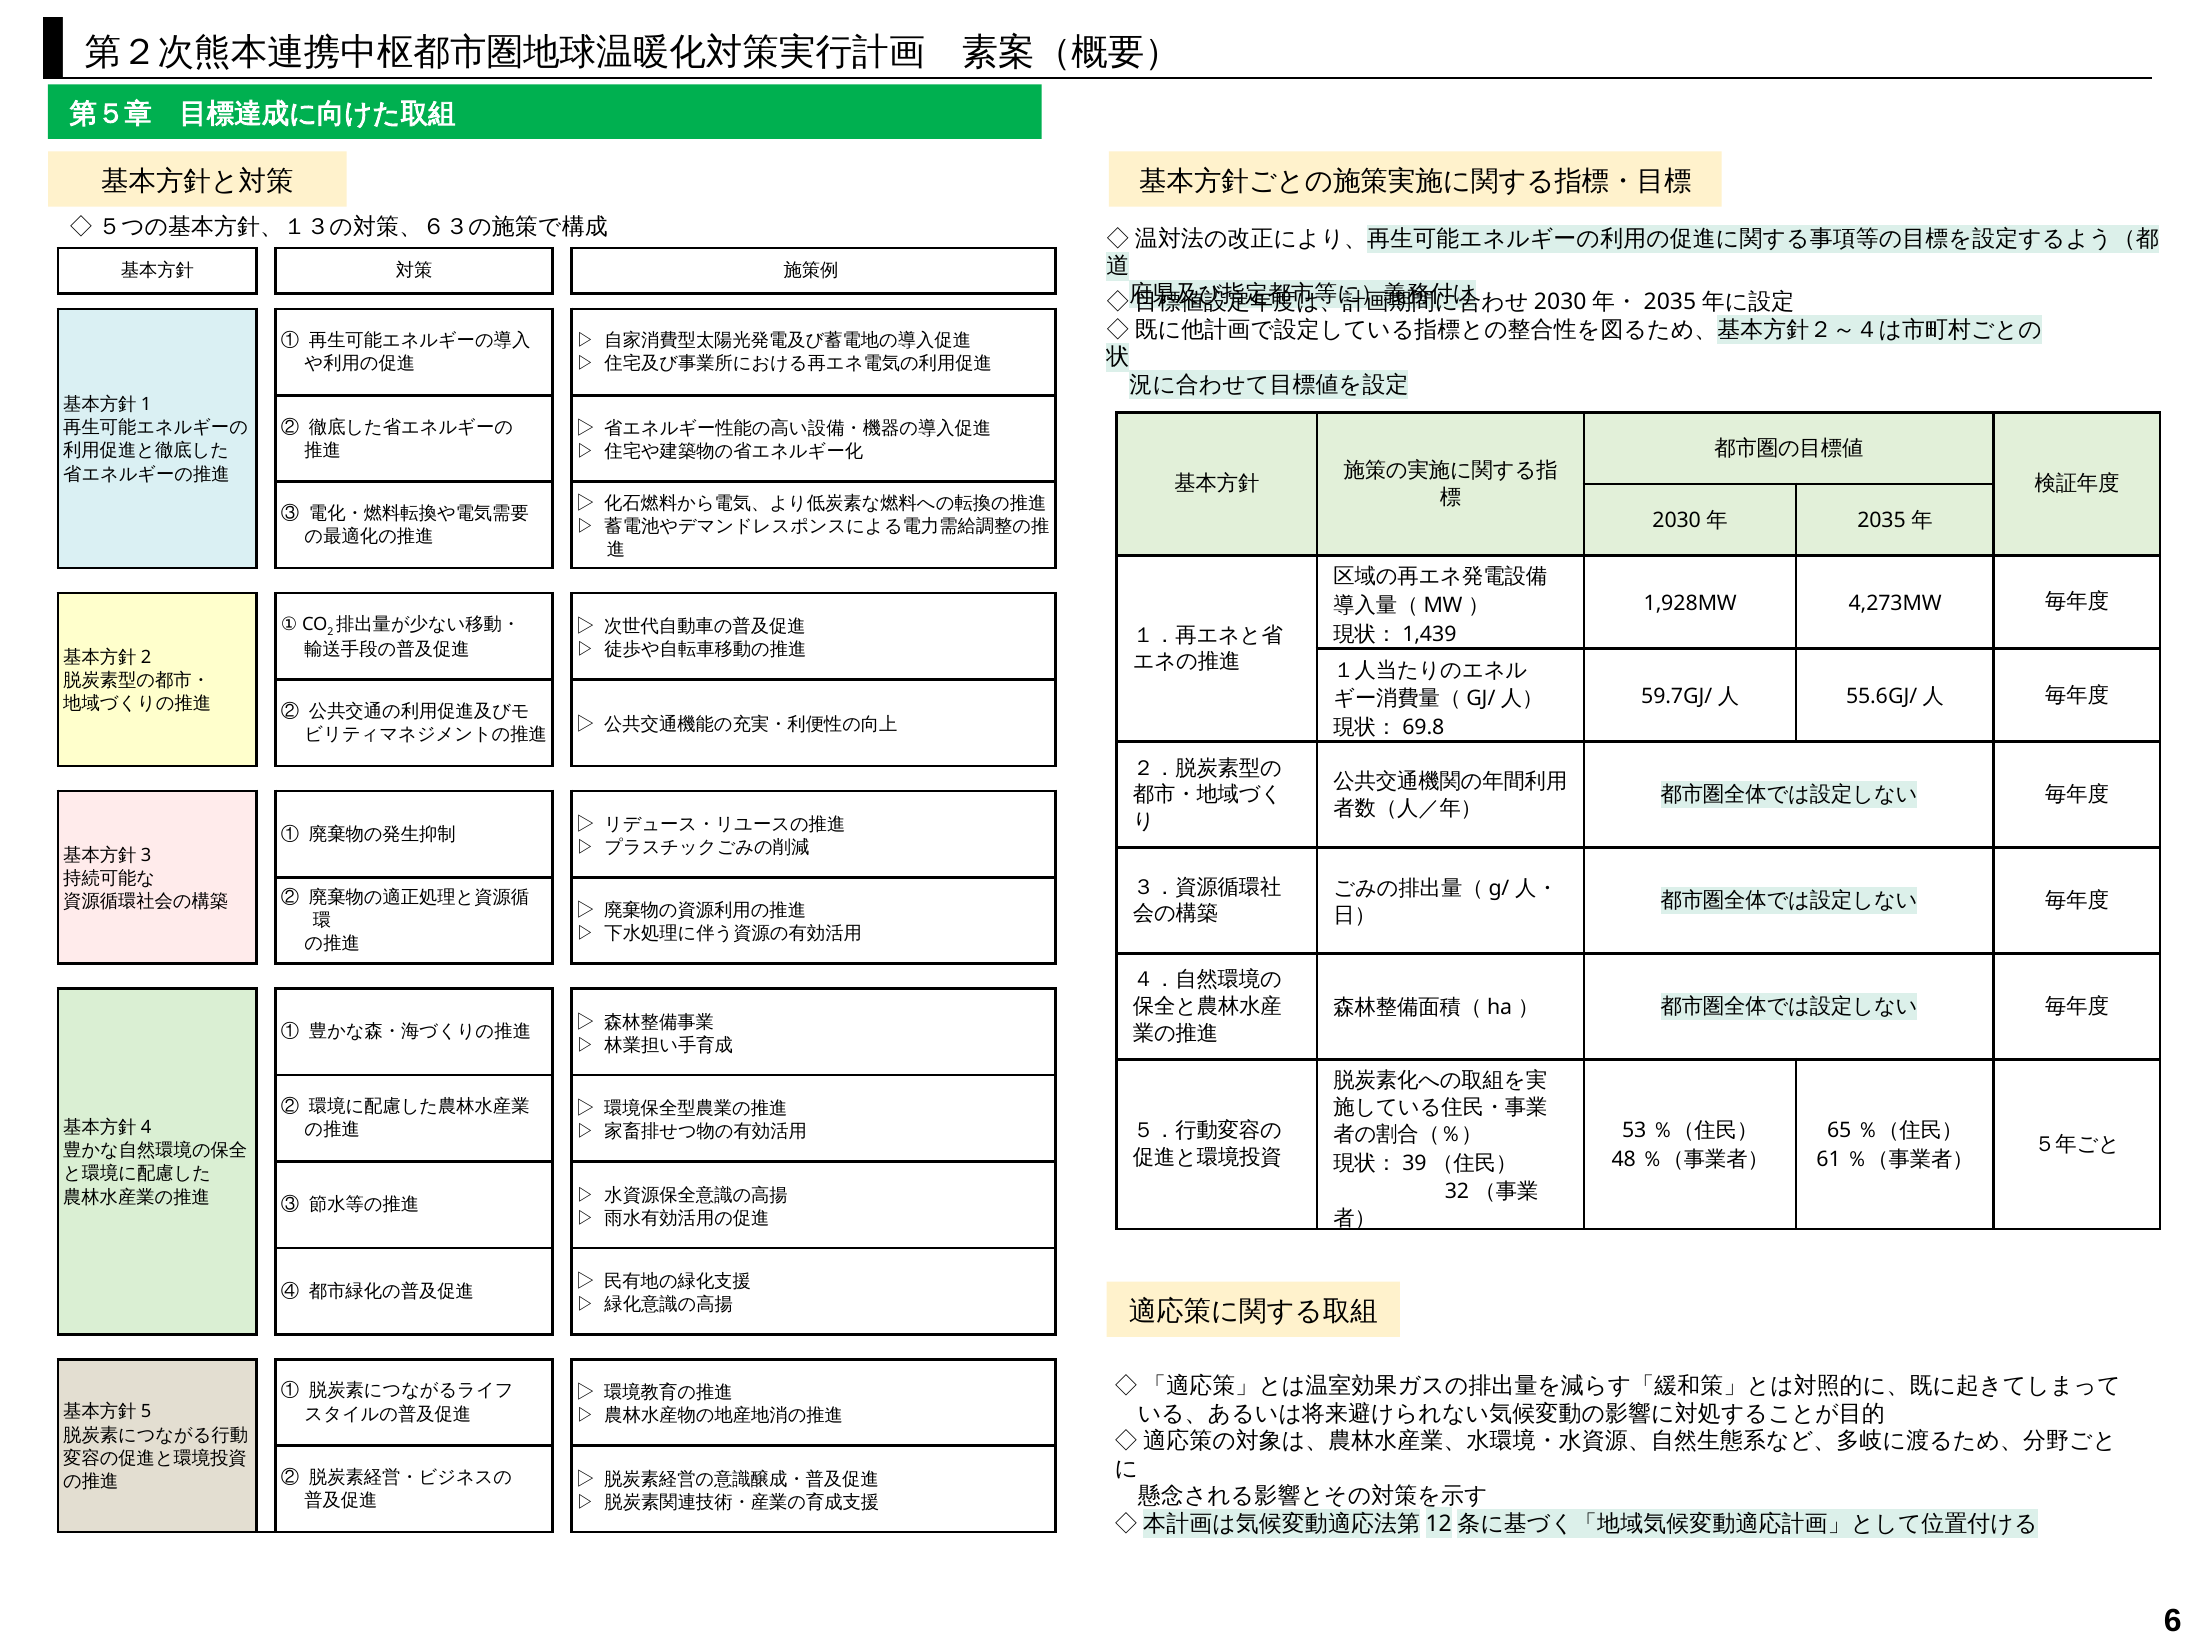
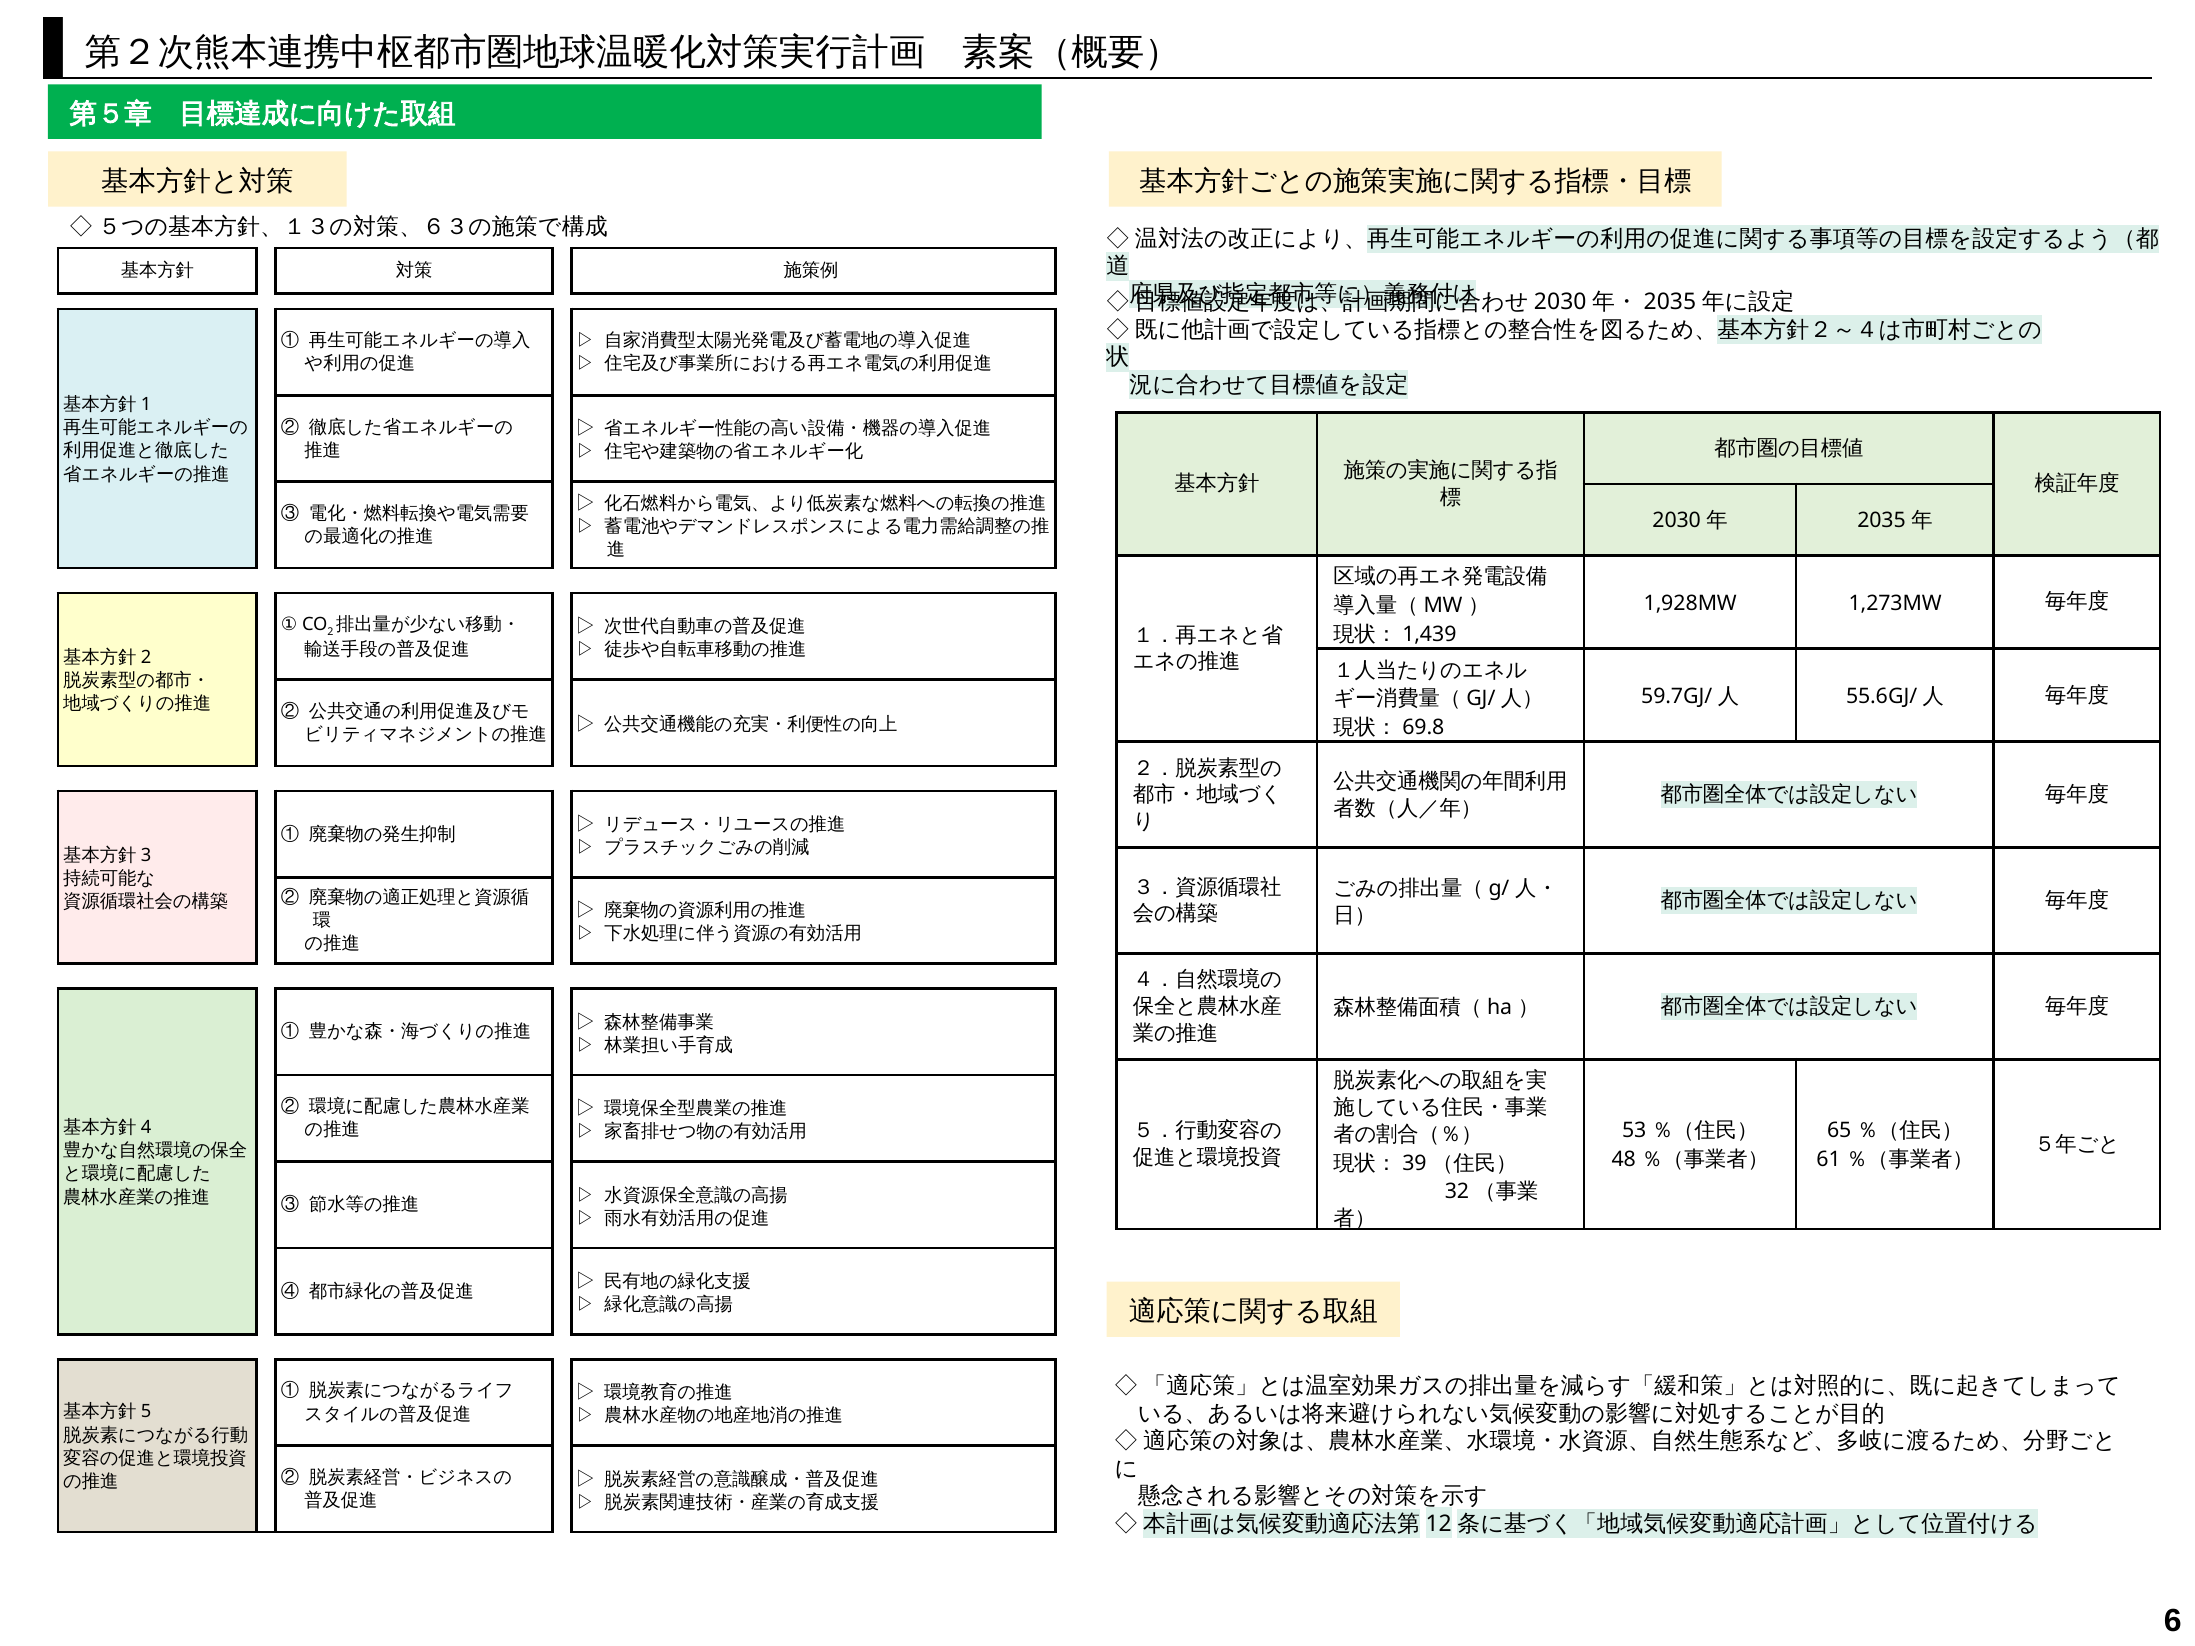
4,273MW: 4,273MW -> 1,273MW
